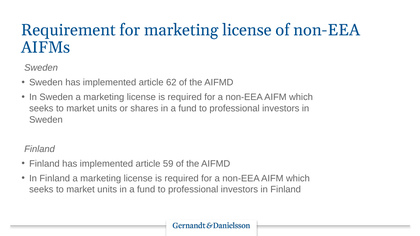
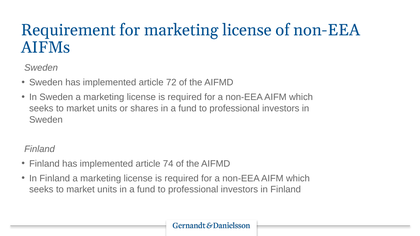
62: 62 -> 72
59: 59 -> 74
